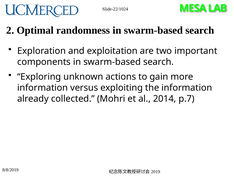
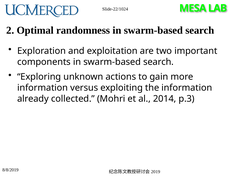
p.7: p.7 -> p.3
